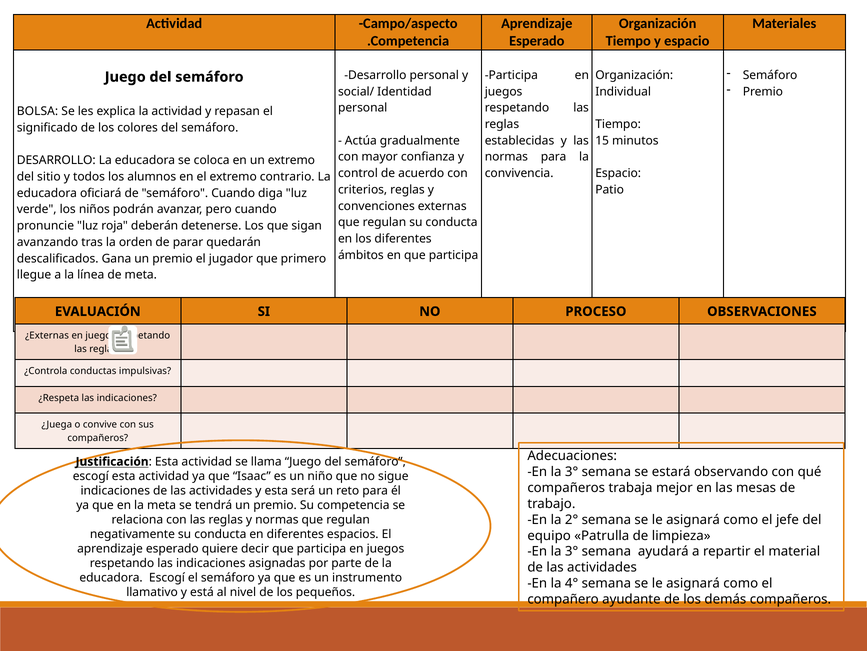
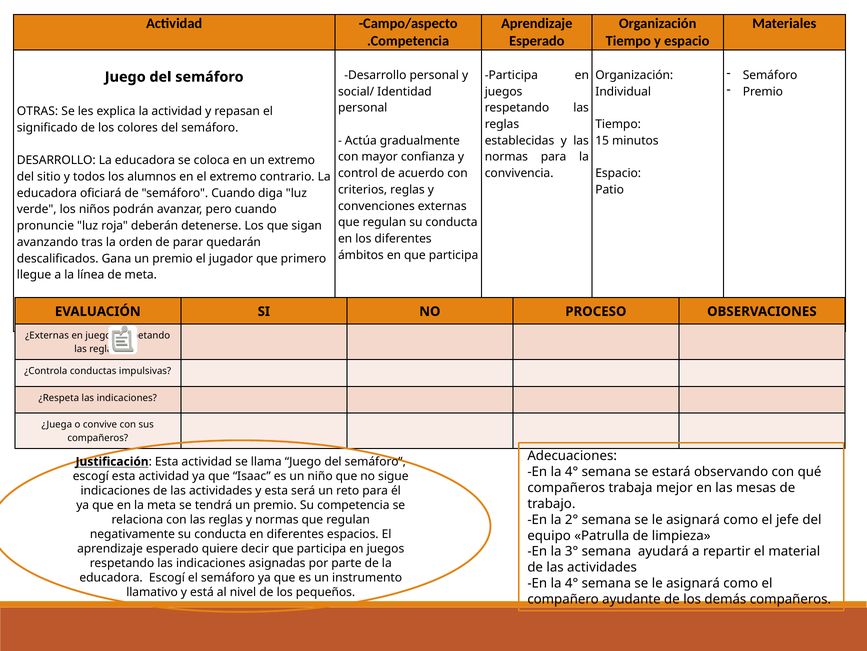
BOLSA: BOLSA -> OTRAS
3° at (572, 471): 3° -> 4°
